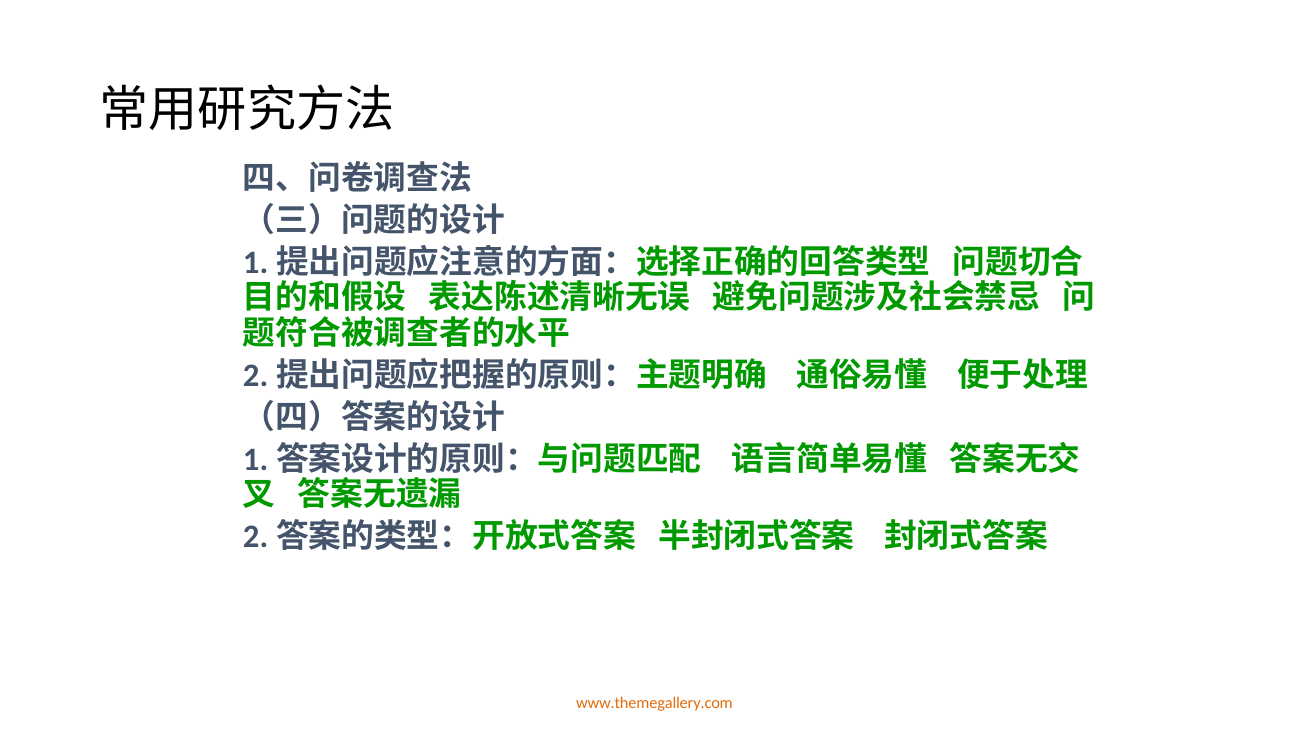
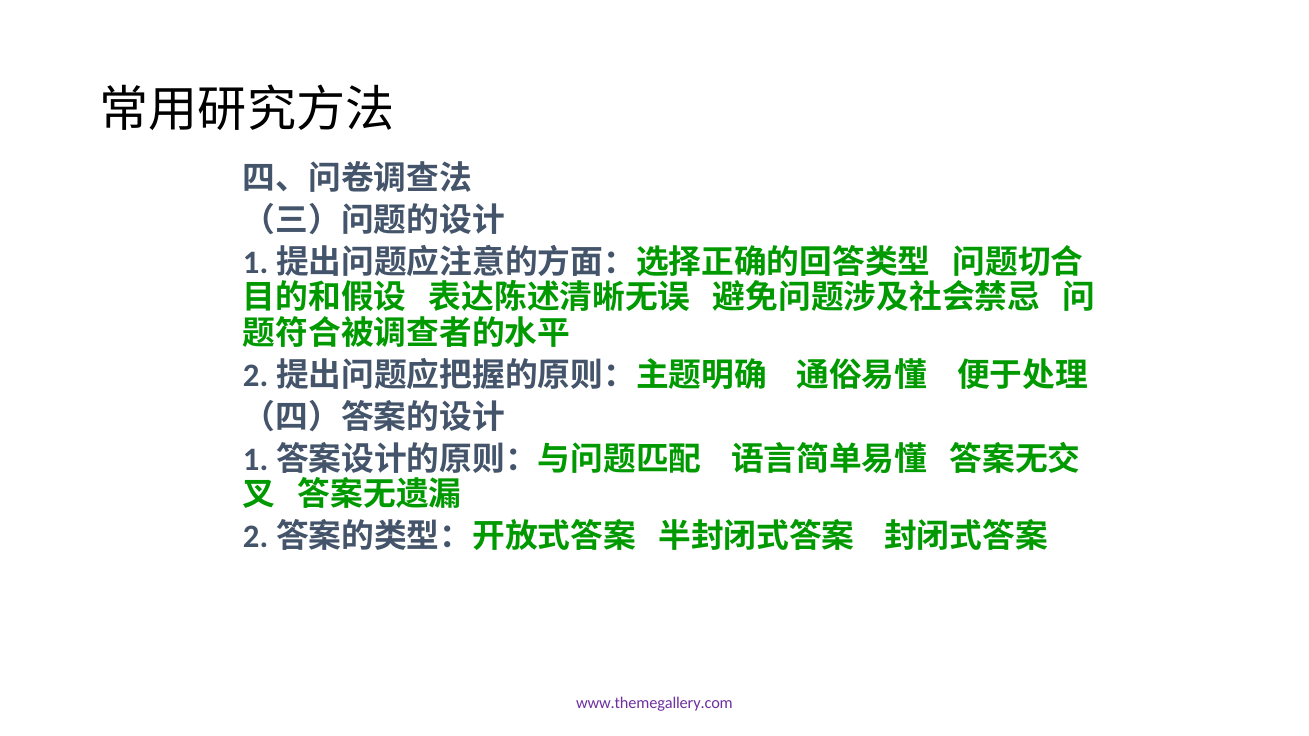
www.themegallery.com colour: orange -> purple
